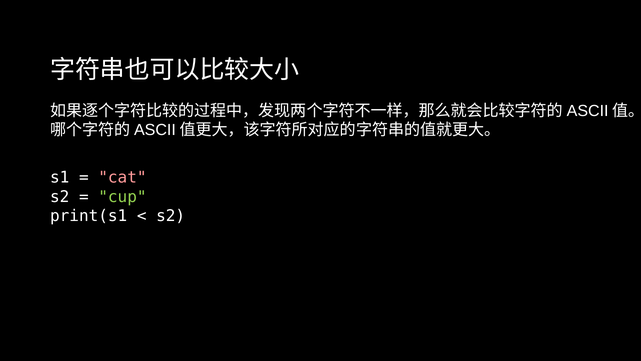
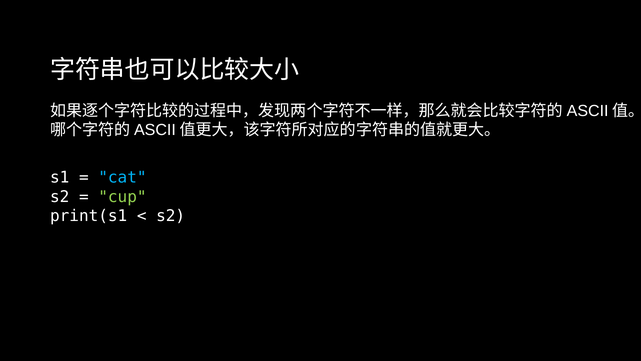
cat colour: pink -> light blue
